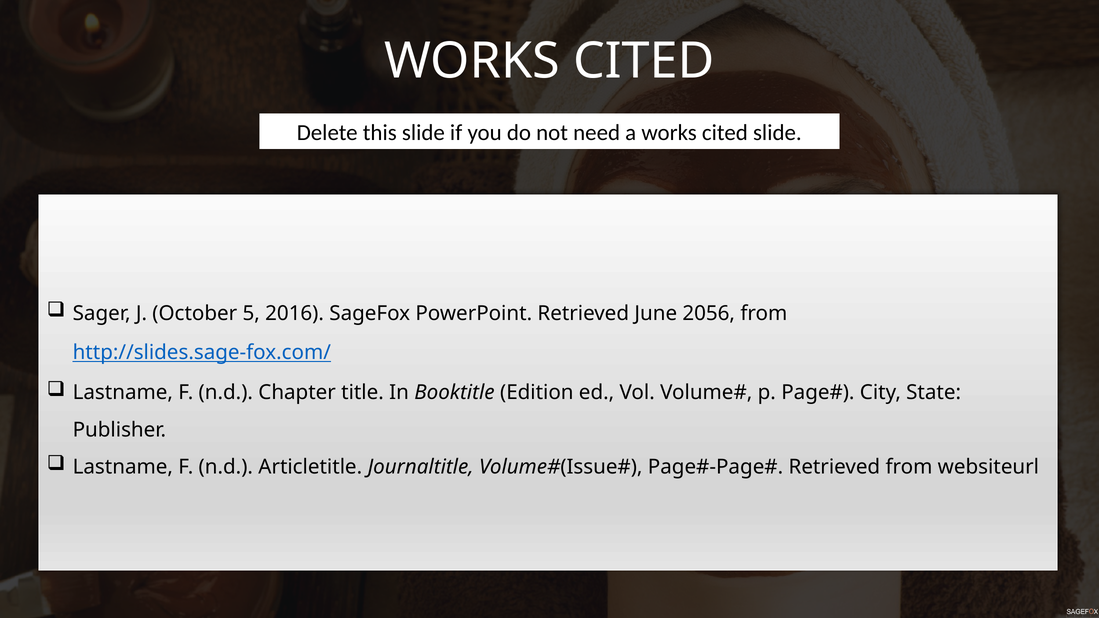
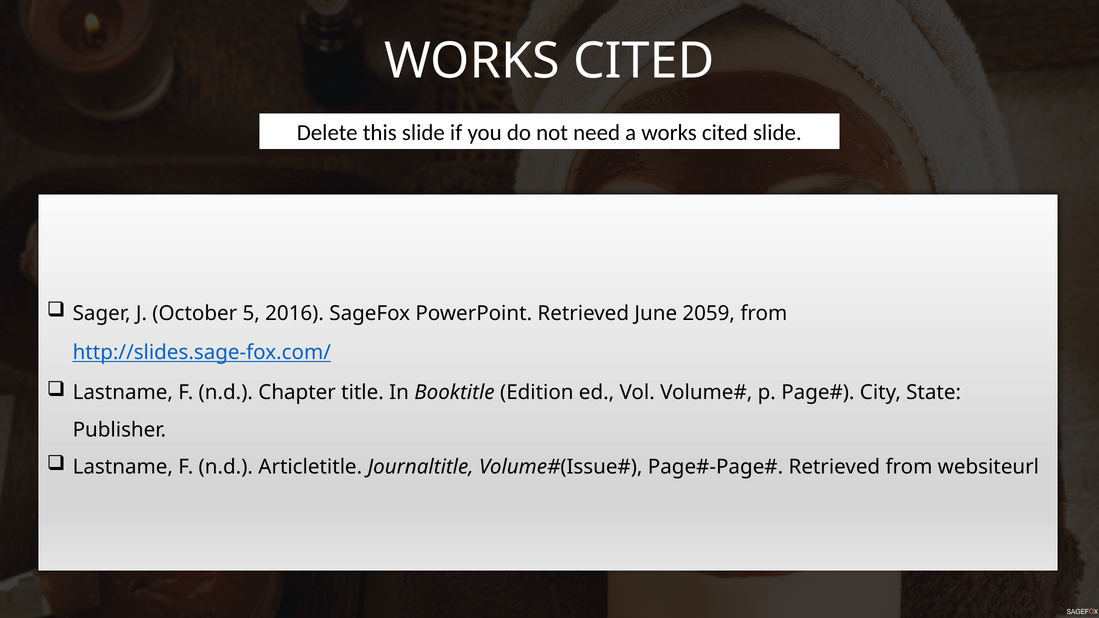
2056: 2056 -> 2059
